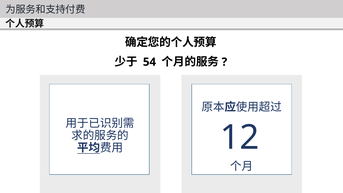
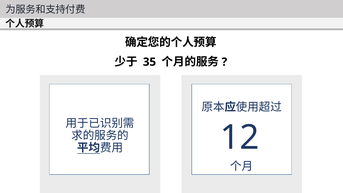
54: 54 -> 35
